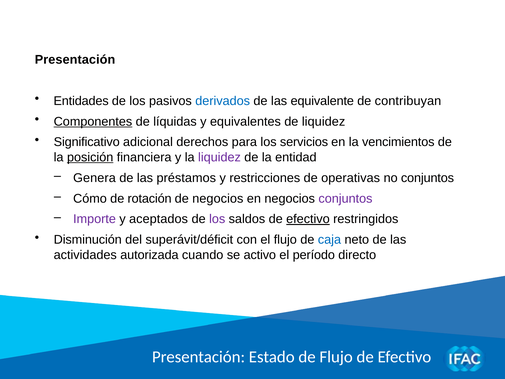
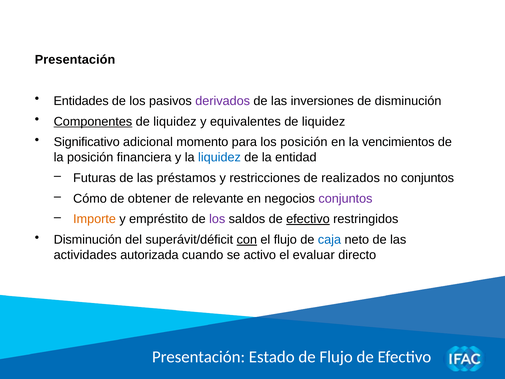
derivados colour: blue -> purple
equivalente: equivalente -> inversiones
de contribuyan: contribuyan -> disminución
líquidas at (175, 121): líquidas -> liquidez
derechos: derechos -> momento
los servicios: servicios -> posición
posición at (90, 157) underline: present -> none
liquidez at (219, 157) colour: purple -> blue
Genera: Genera -> Futuras
operativas: operativas -> realizados
rotación: rotación -> obtener
de negocios: negocios -> relevante
Importe colour: purple -> orange
aceptados: aceptados -> empréstito
con underline: none -> present
período: período -> evaluar
